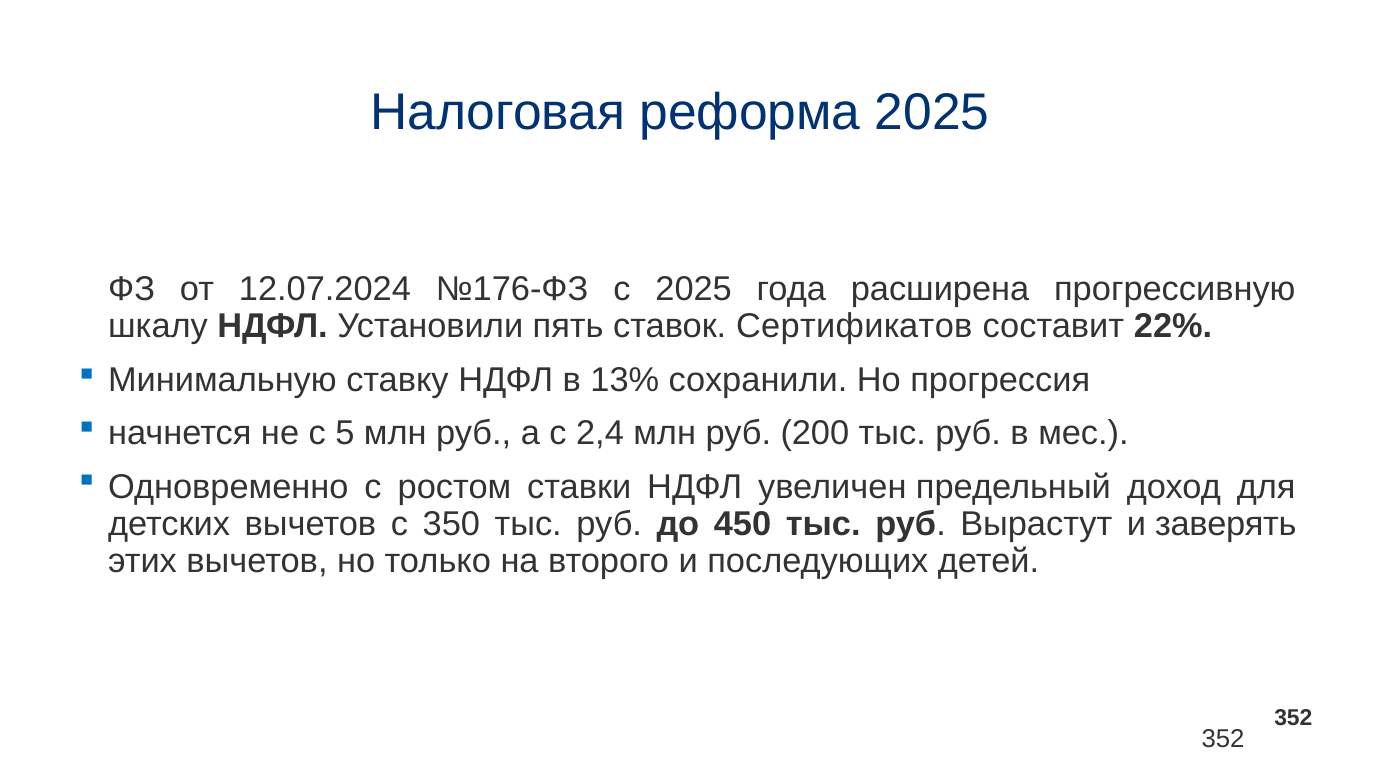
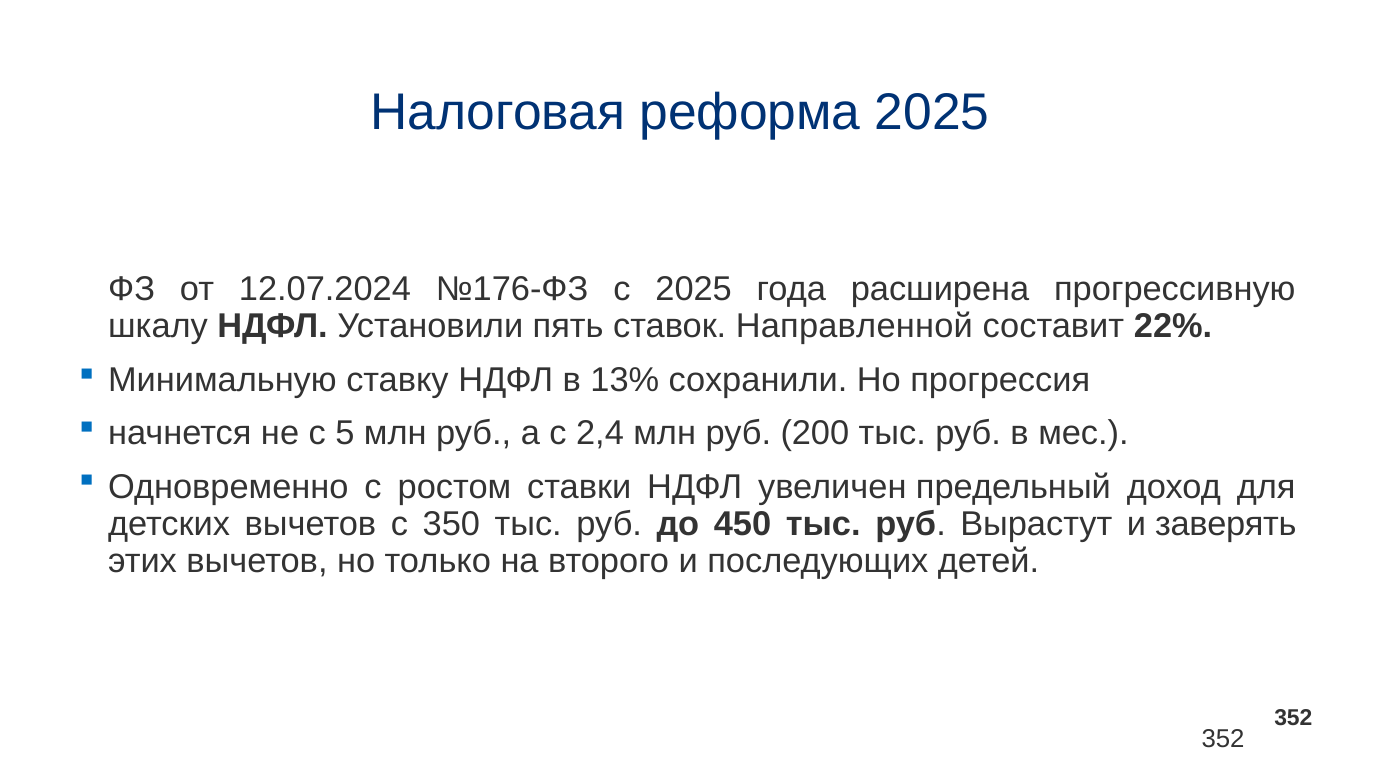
Сертификатов: Сертификатов -> Направленной
